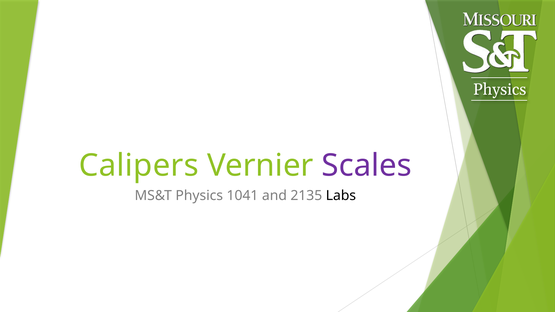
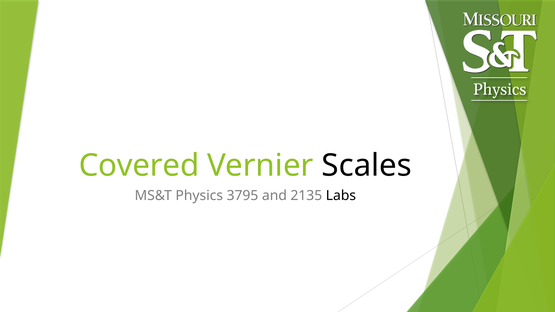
Calipers: Calipers -> Covered
Scales colour: purple -> black
1041: 1041 -> 3795
